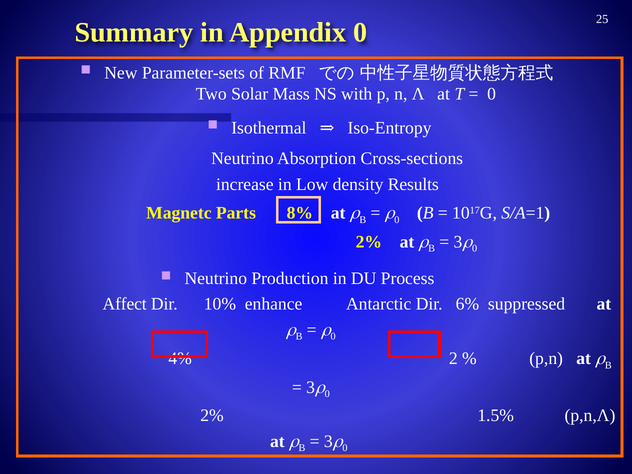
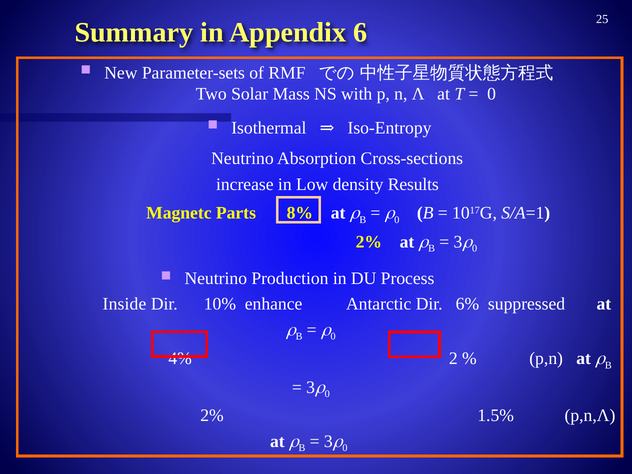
Appendix 0: 0 -> 6
Affect: Affect -> Inside
